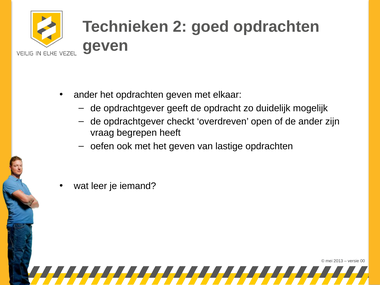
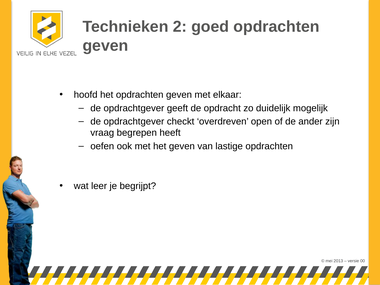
ander at (86, 95): ander -> hoofd
iemand: iemand -> begrijpt
